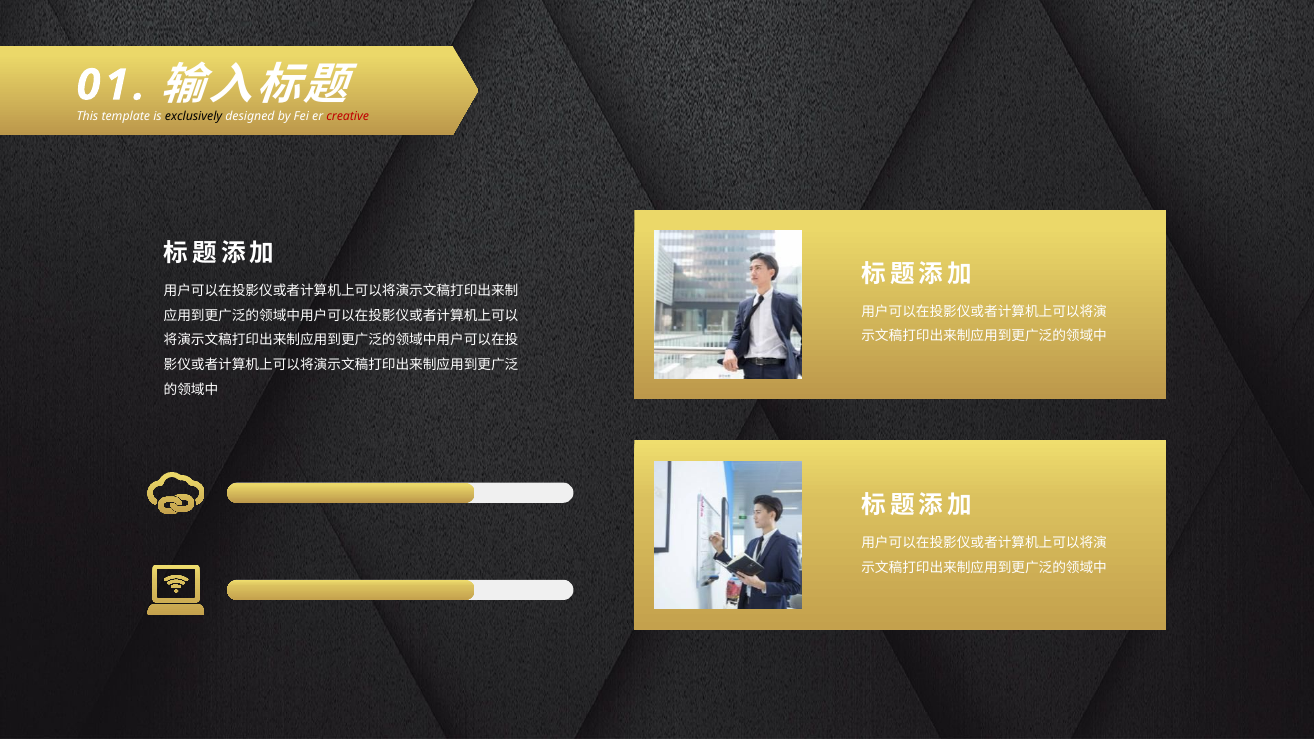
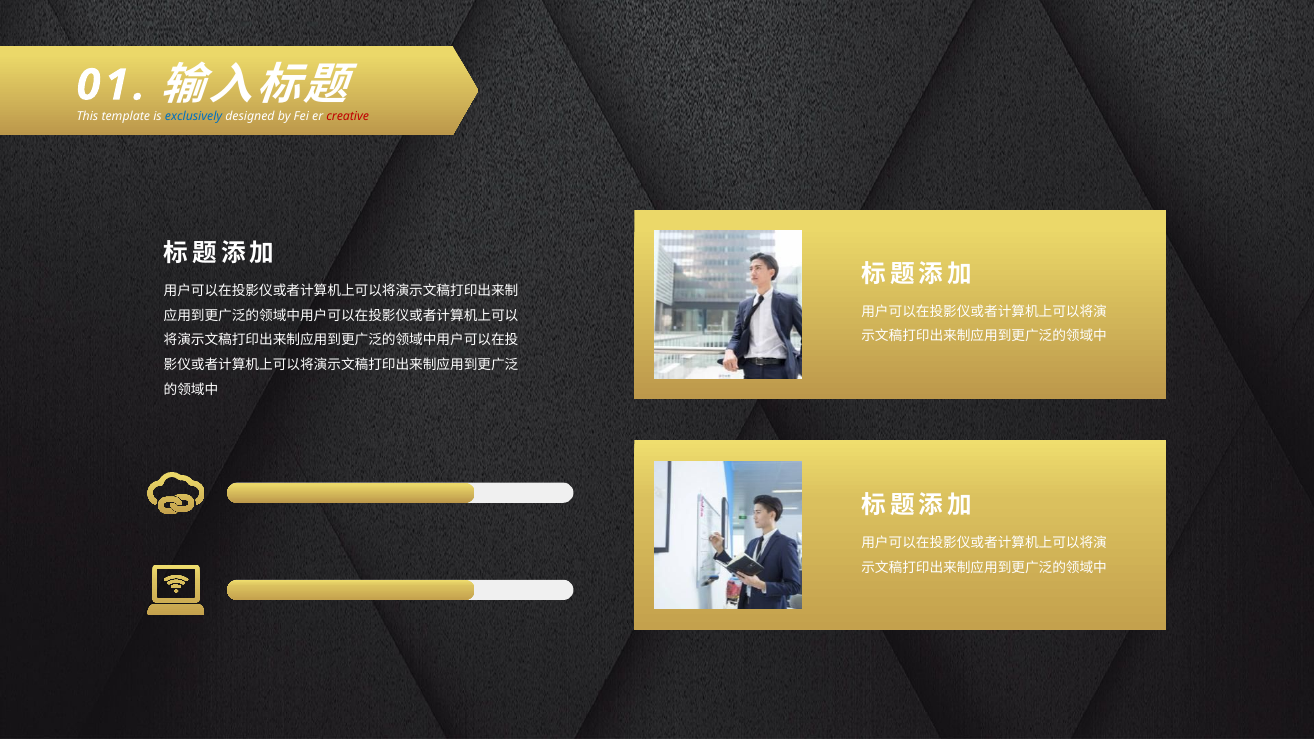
exclusively colour: black -> blue
